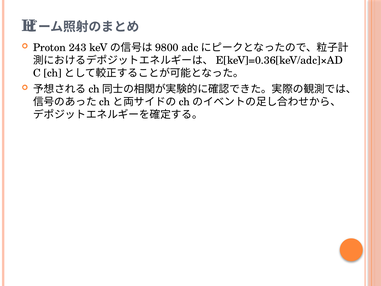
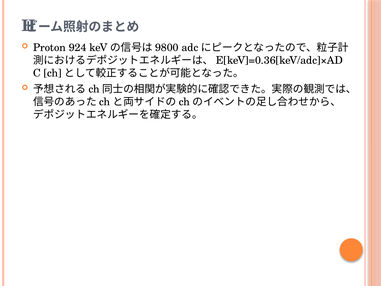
243: 243 -> 924
